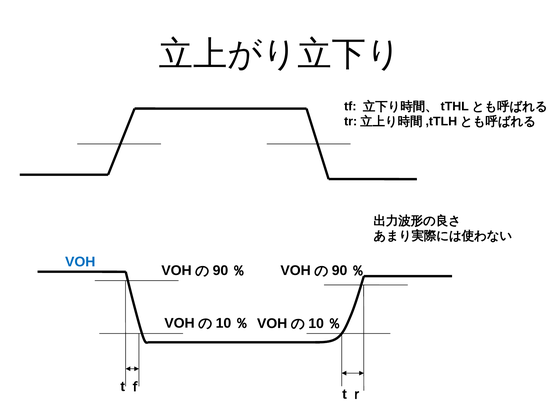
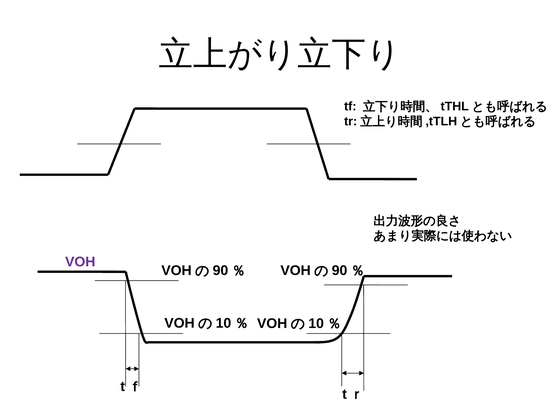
VOH colour: blue -> purple
